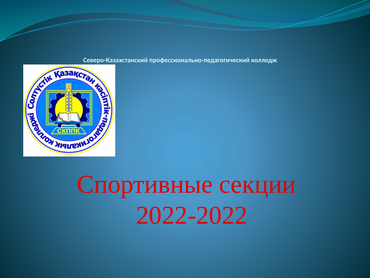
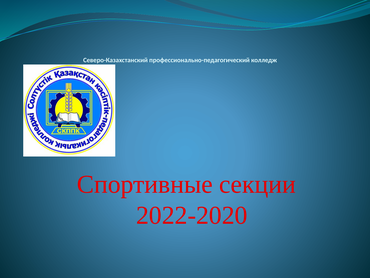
2022-2022: 2022-2022 -> 2022-2020
